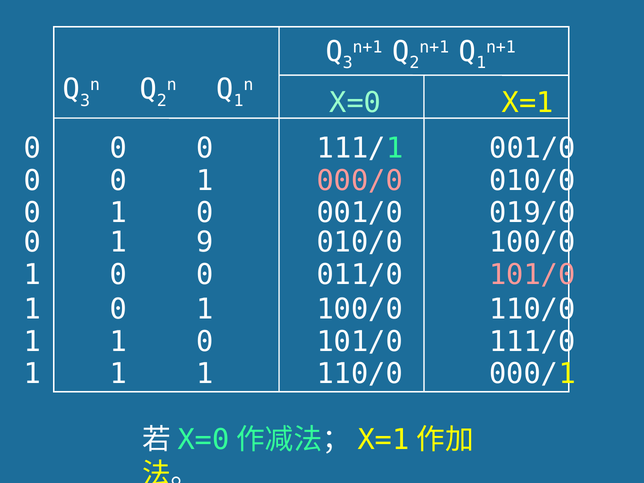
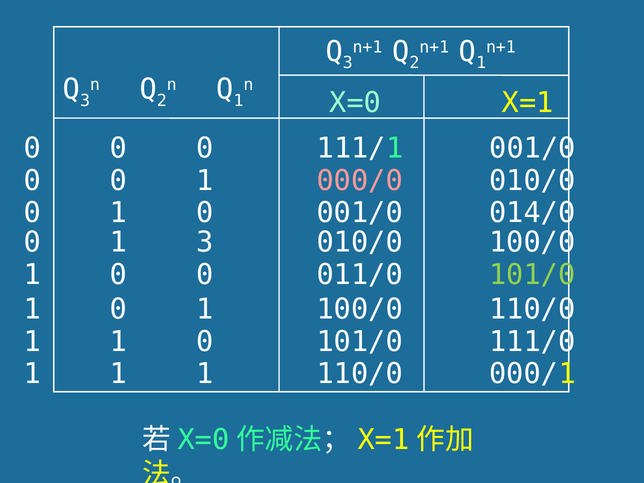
019/0: 019/0 -> 014/0
1 9: 9 -> 3
101/0 at (532, 275) colour: pink -> light green
